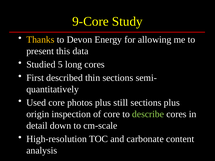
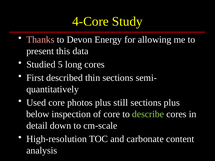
9-Core: 9-Core -> 4-Core
Thanks colour: yellow -> pink
origin: origin -> below
